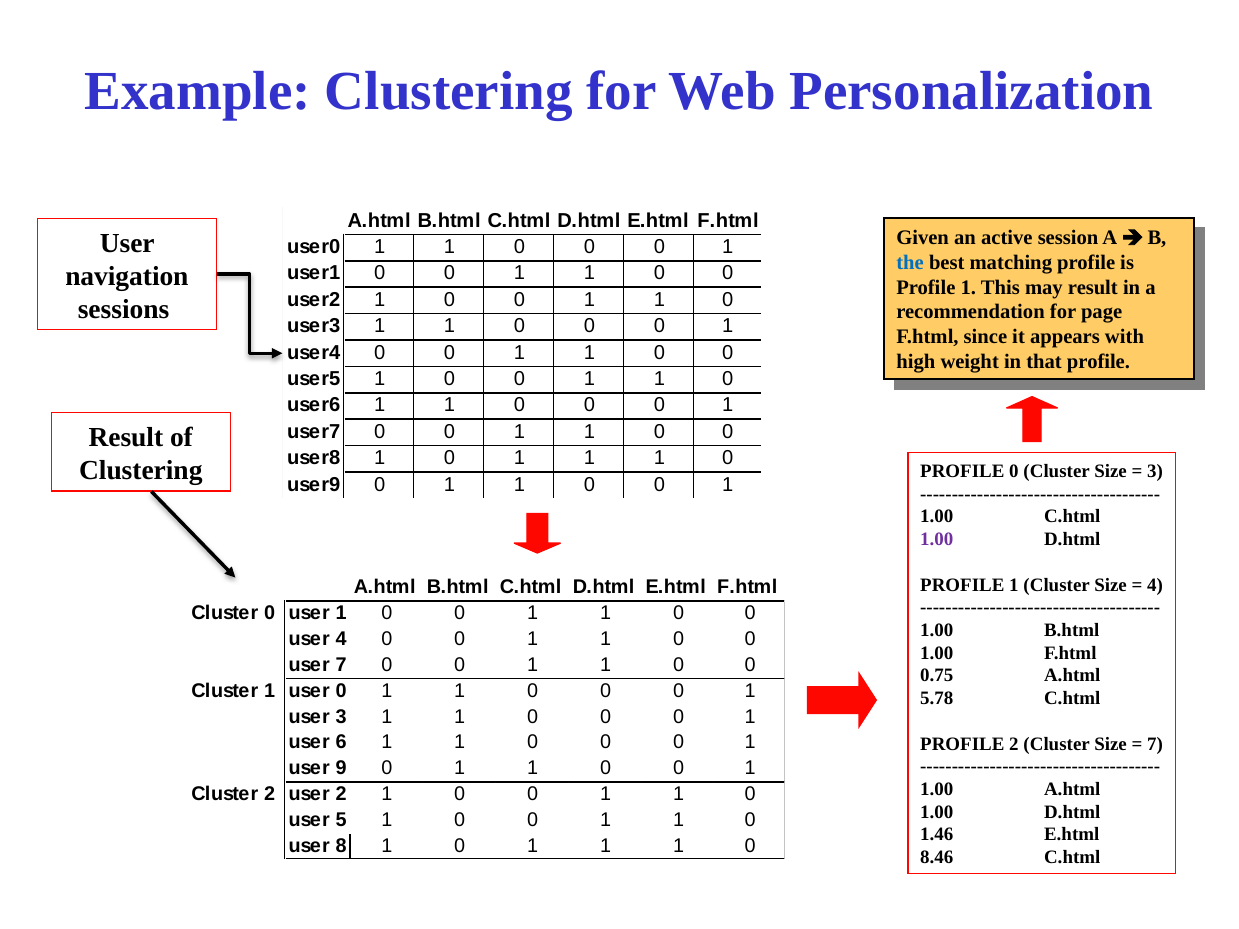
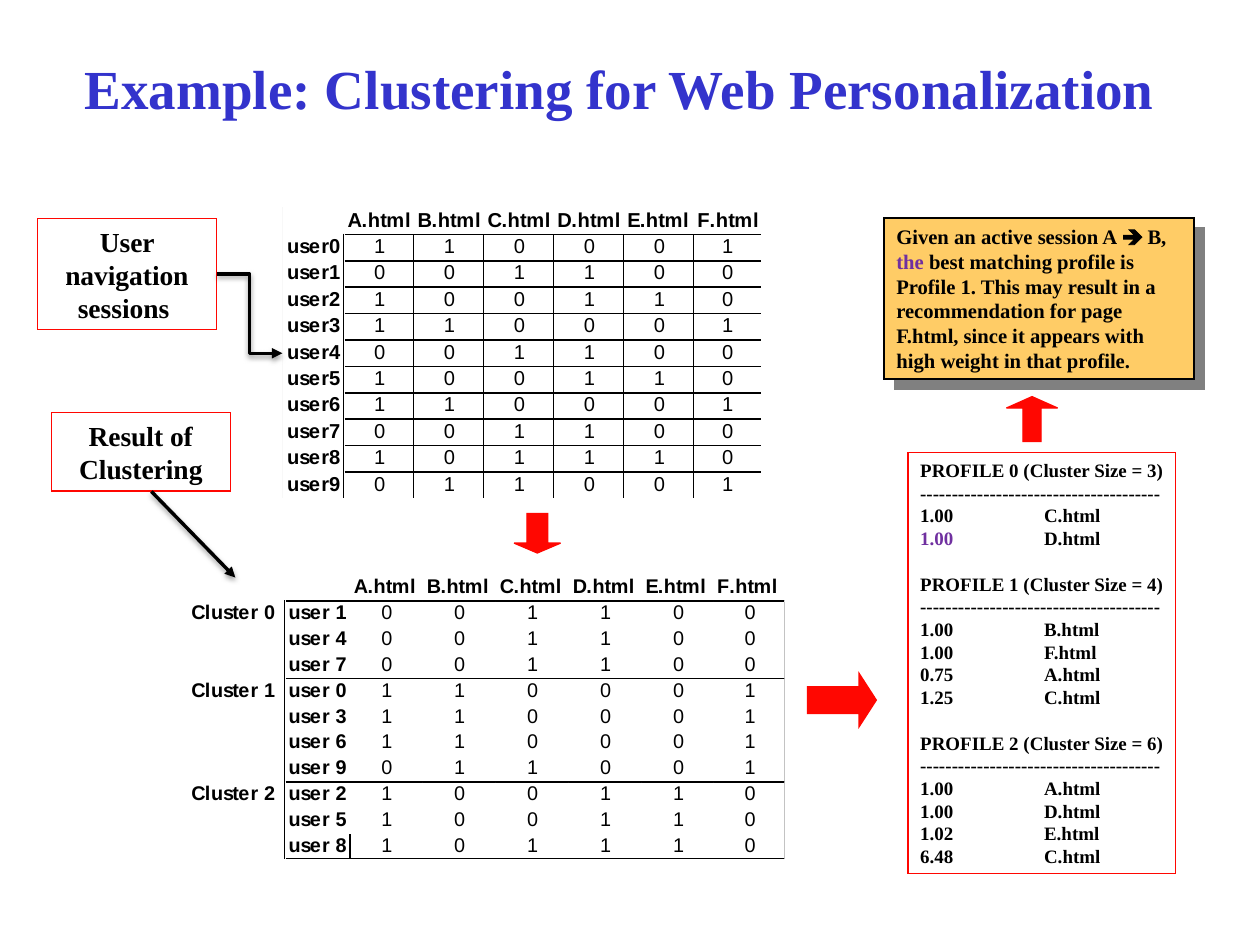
the at (910, 263) colour: blue -> purple
5.78: 5.78 -> 1.25
7 at (1155, 744): 7 -> 6
1.46: 1.46 -> 1.02
8.46: 8.46 -> 6.48
